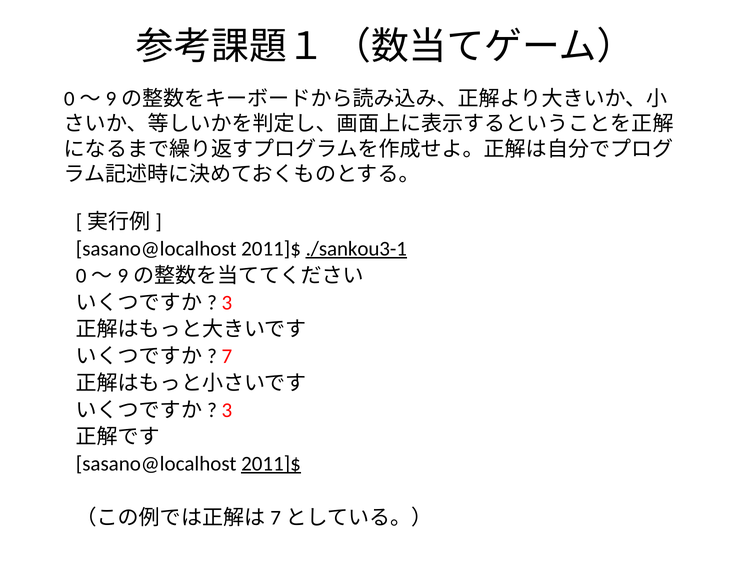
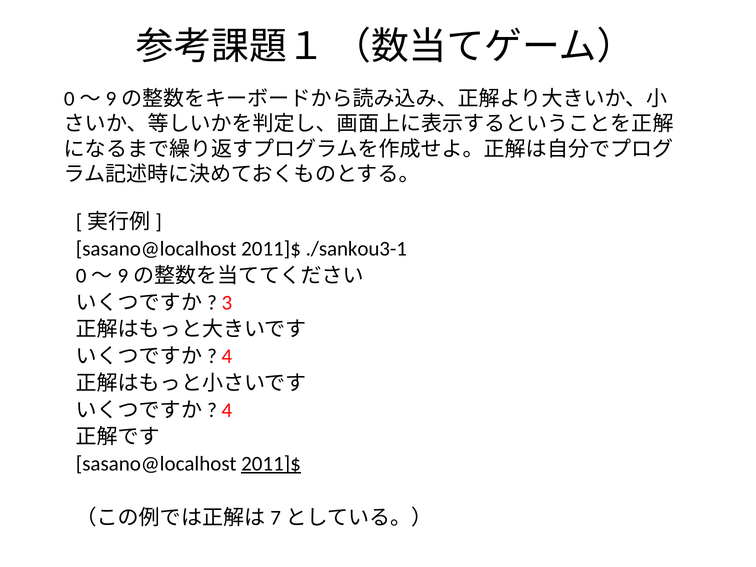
./sankou3-1 underline: present -> none
7 at (227, 356): 7 -> 4
3 at (227, 410): 3 -> 4
